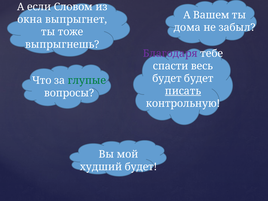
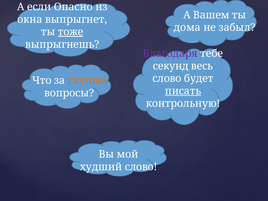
Словом: Словом -> Опасно
тоже underline: none -> present
спасти: спасти -> секунд
будет at (167, 79): будет -> слово
глупые colour: green -> orange
худший будет: будет -> слово
